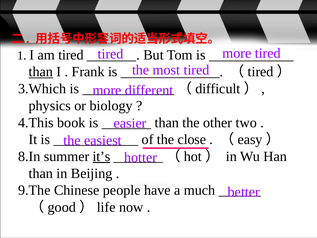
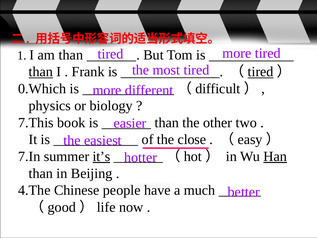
am tired: tired -> than
tired at (261, 72) underline: none -> present
3.Which: 3.Which -> 0.Which
4.This: 4.This -> 7.This
8.In: 8.In -> 7.In
Han underline: none -> present
9.The: 9.The -> 4.The
